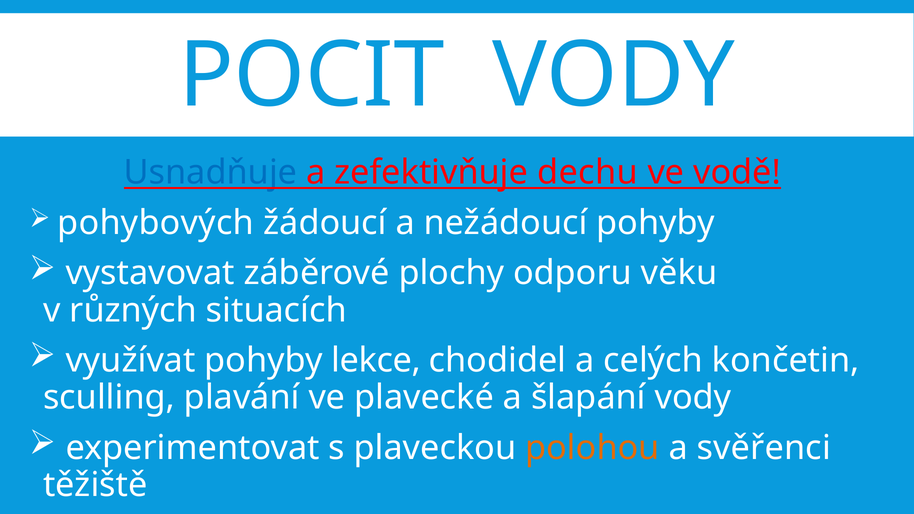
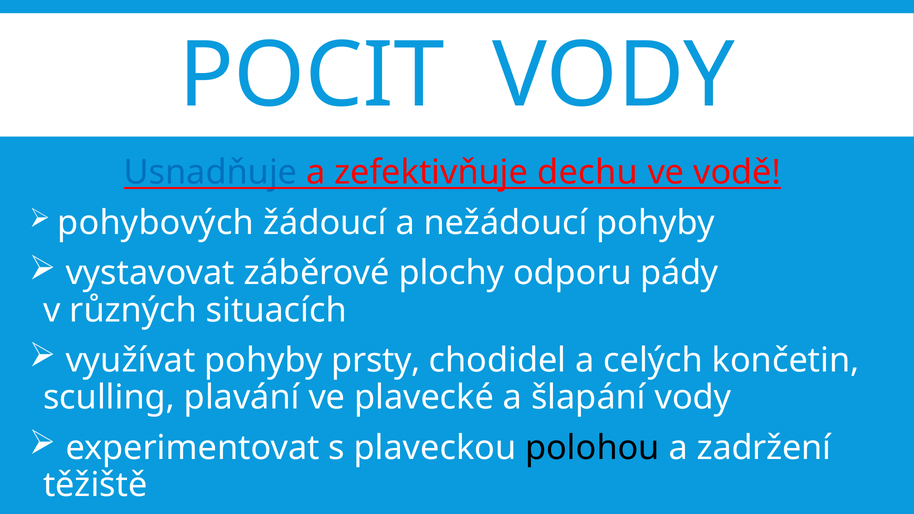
věku: věku -> pády
lekce: lekce -> prsty
polohou colour: orange -> black
svěřenci: svěřenci -> zadržení
